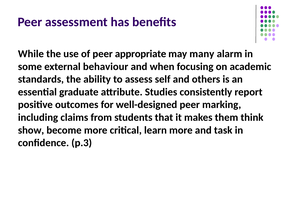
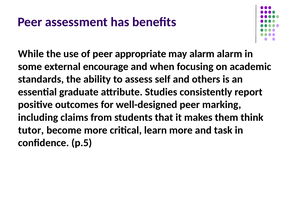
may many: many -> alarm
behaviour: behaviour -> encourage
show: show -> tutor
p.3: p.3 -> p.5
